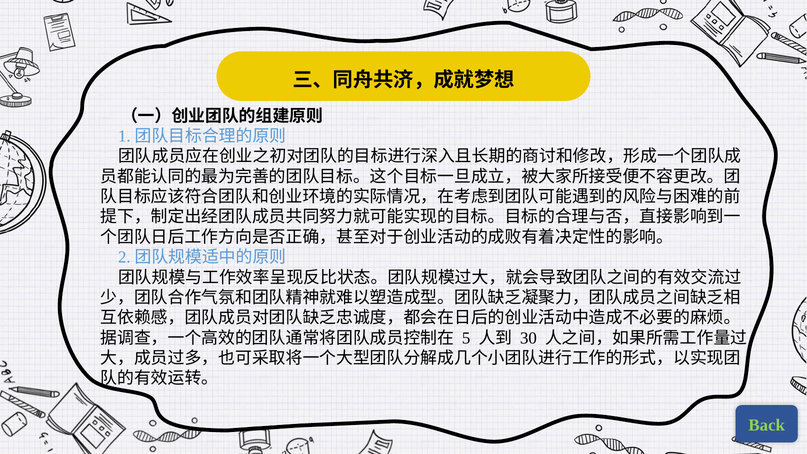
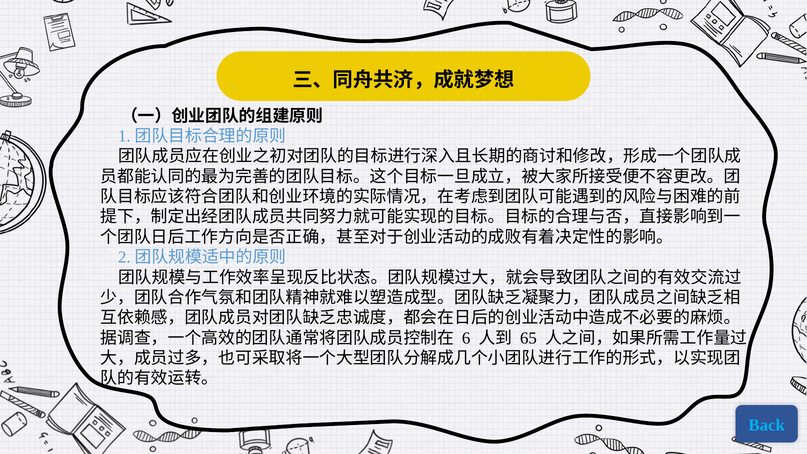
5: 5 -> 6
30: 30 -> 65
Back colour: light green -> light blue
